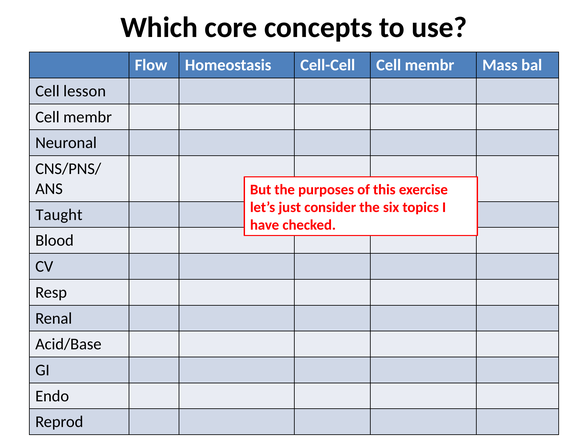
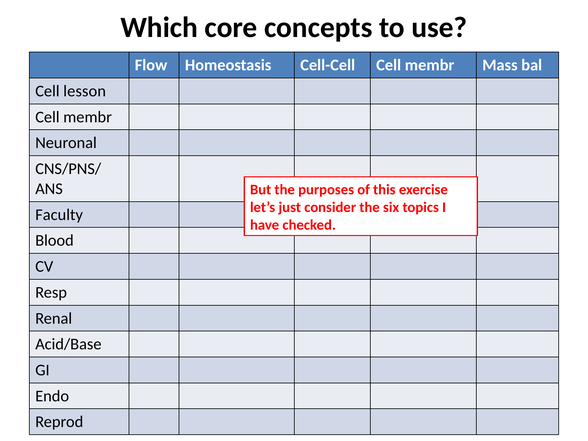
Taught: Taught -> Faculty
